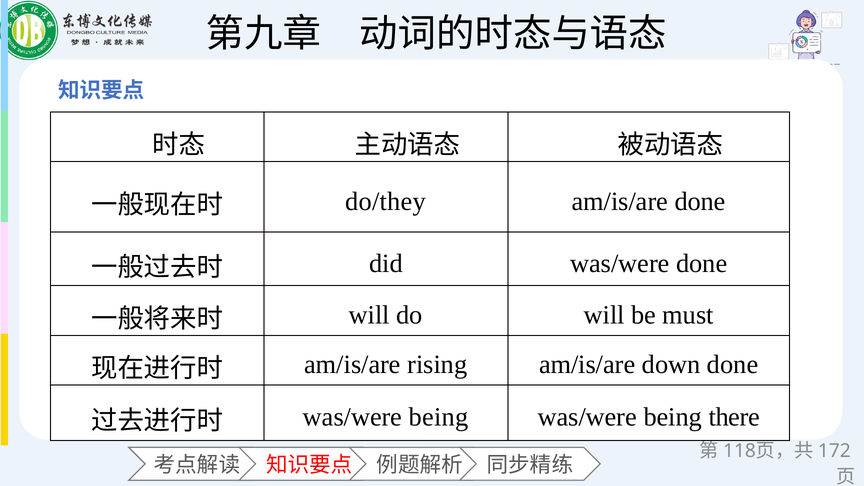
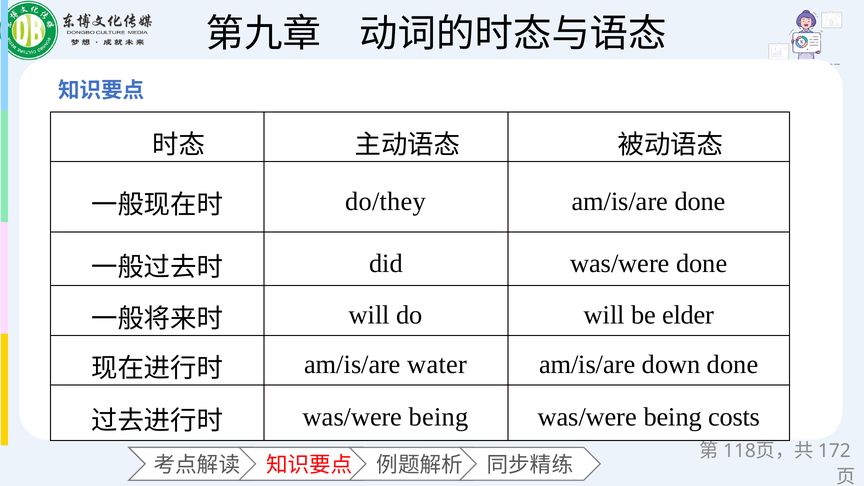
must: must -> elder
rising: rising -> water
there: there -> costs
